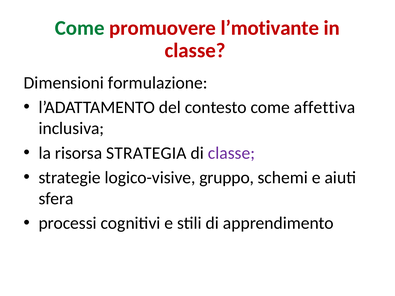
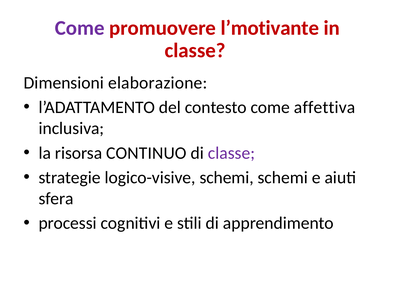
Come at (80, 28) colour: green -> purple
formulazione: formulazione -> elaborazione
STRATEGIA: STRATEGIA -> CONTINUO
logico-visive gruppo: gruppo -> schemi
